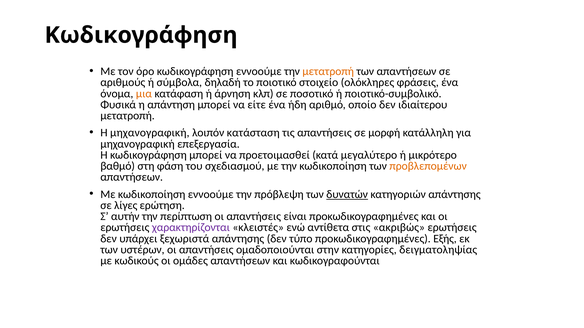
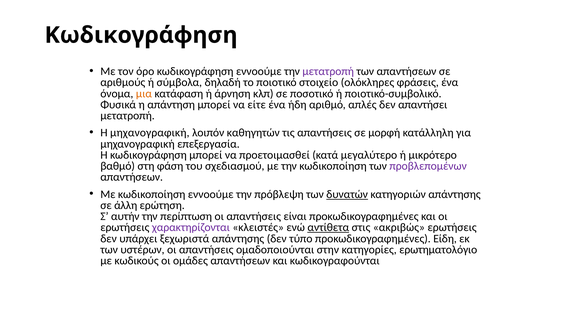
μετατροπή at (328, 72) colour: orange -> purple
οποίο: οποίο -> απλές
ιδιαίτερου: ιδιαίτερου -> απαντήσει
κατάσταση: κατάσταση -> καθηγητών
προβλεπομένων colour: orange -> purple
λίγες: λίγες -> άλλη
αντίθετα underline: none -> present
Εξής: Εξής -> Είδη
δειγματοληψίας: δειγματοληψίας -> ερωτηματολόγιο
